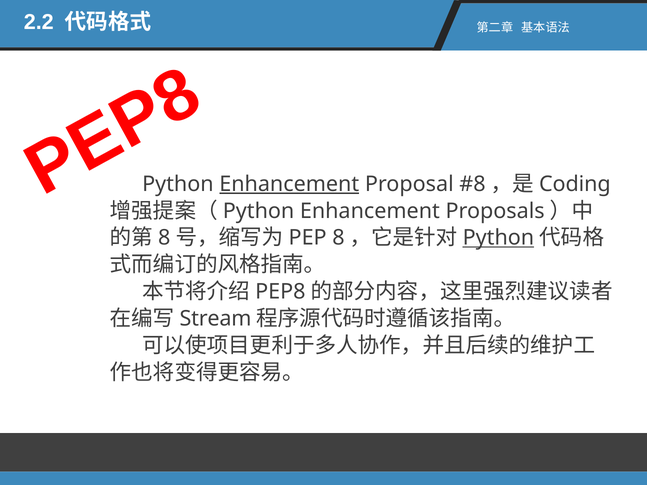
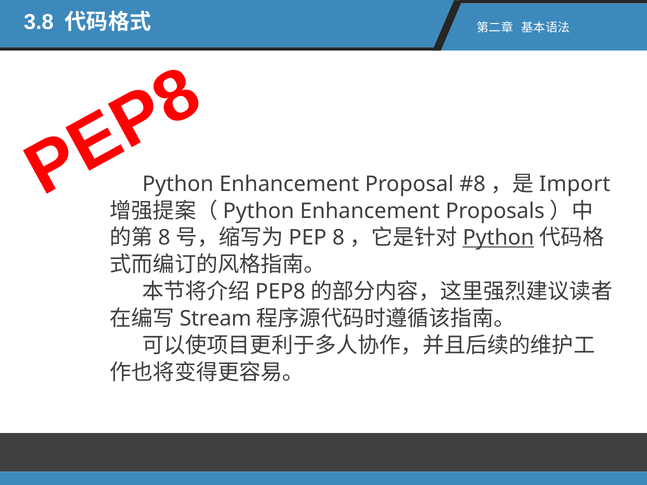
2.2: 2.2 -> 3.8
Enhancement at (289, 184) underline: present -> none
Coding: Coding -> Import
